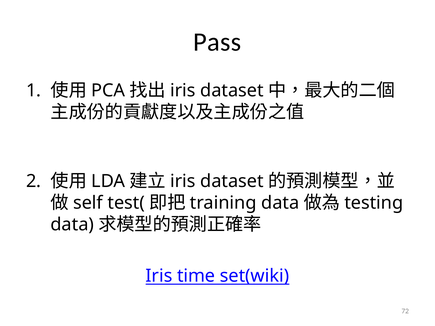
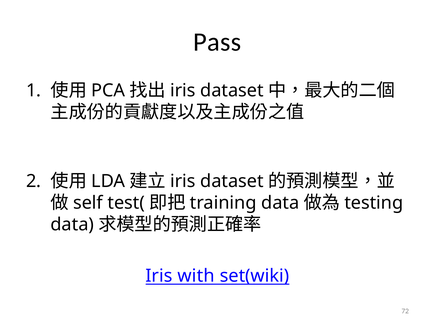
time: time -> with
